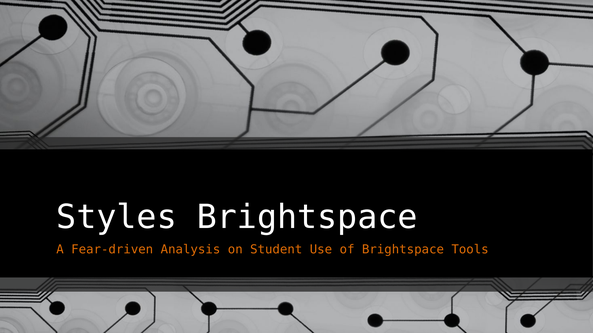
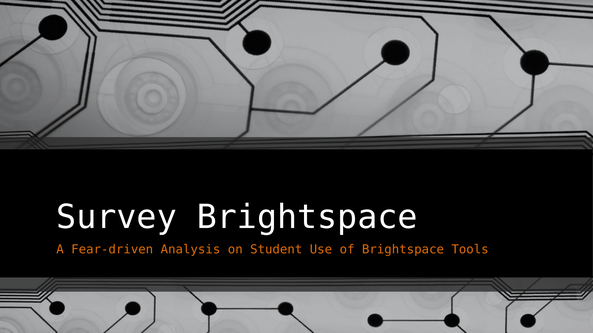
Styles: Styles -> Survey
